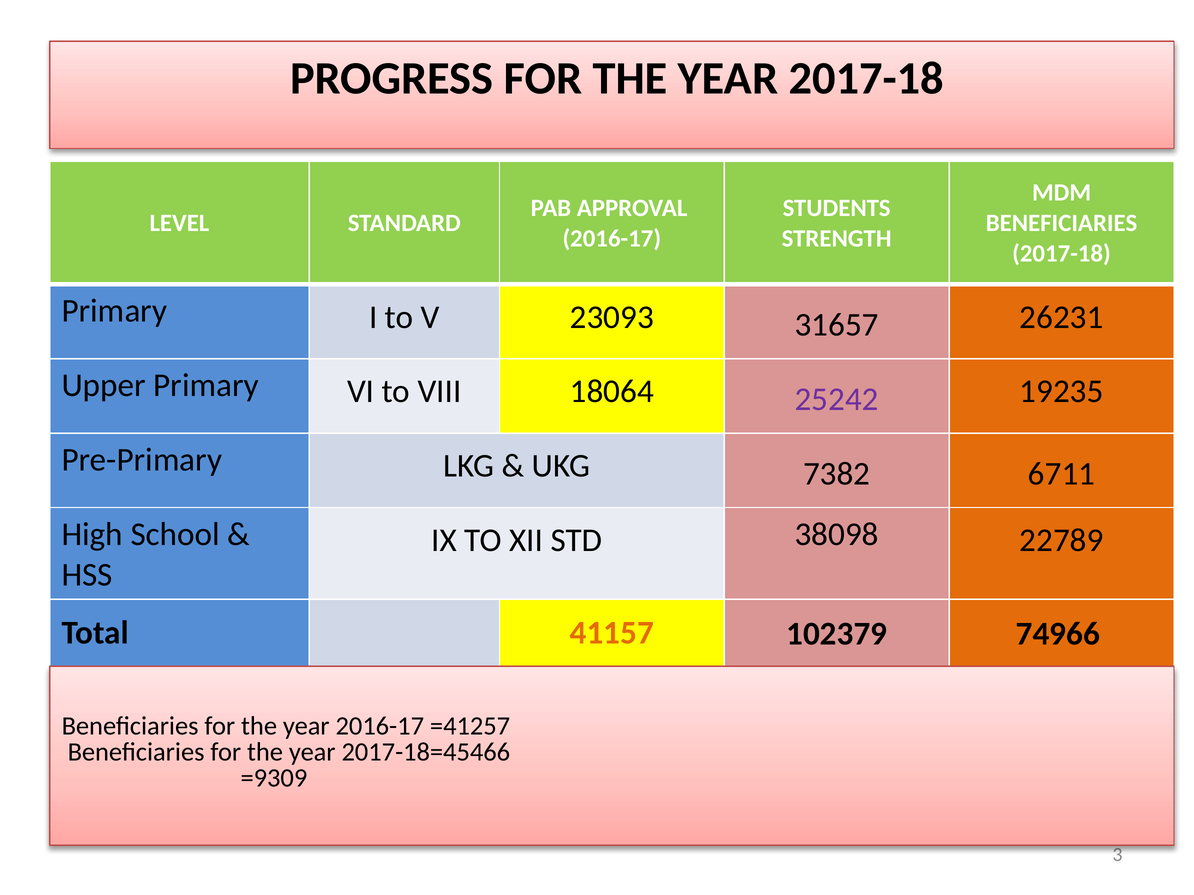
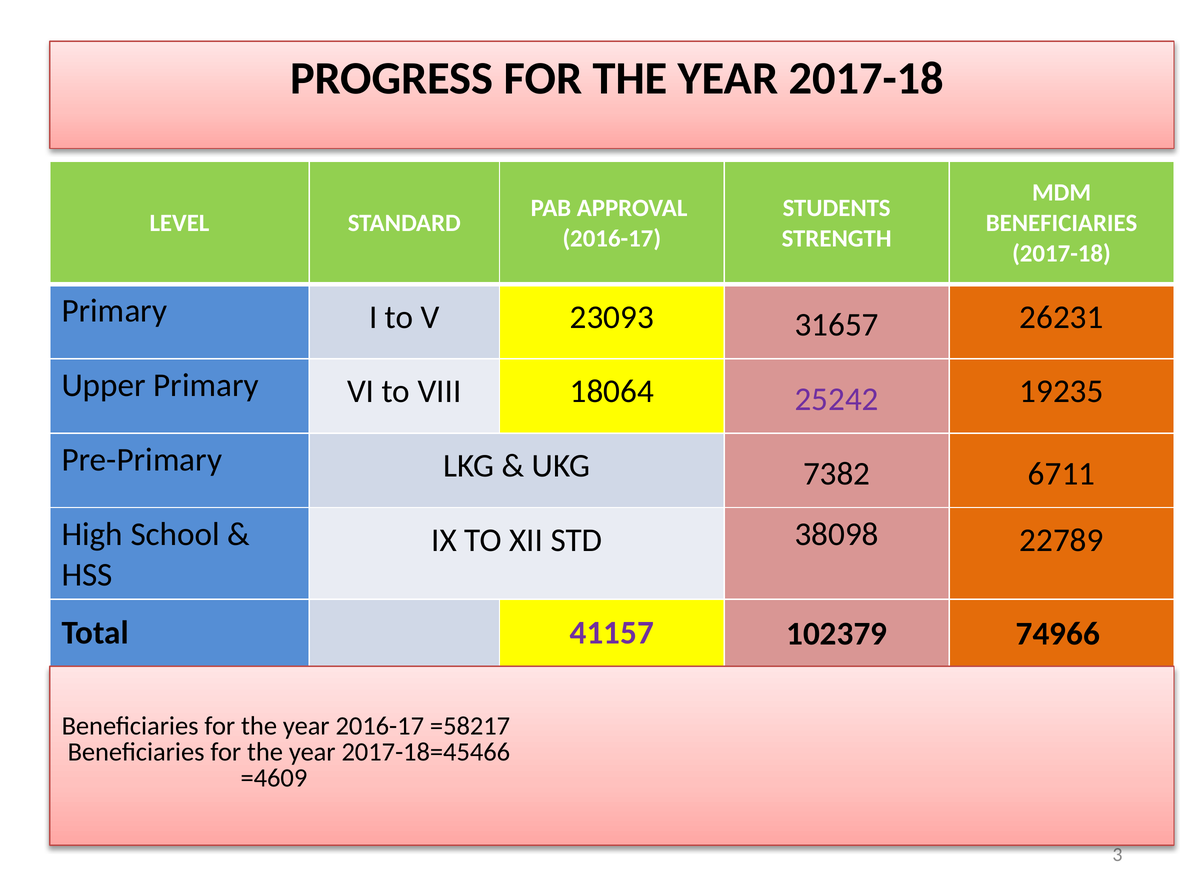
41157 colour: orange -> purple
=41257: =41257 -> =58217
=9309: =9309 -> =4609
